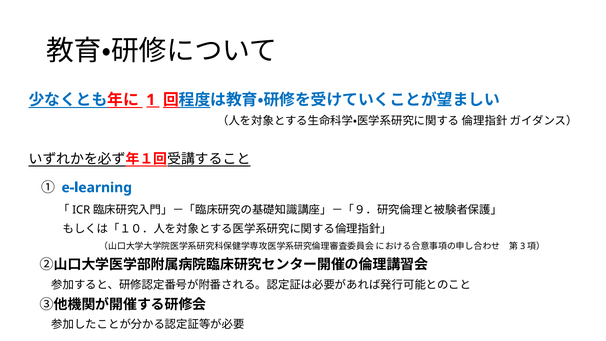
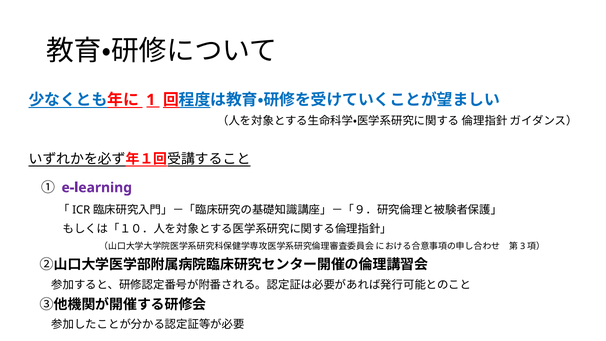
e-learning colour: blue -> purple
